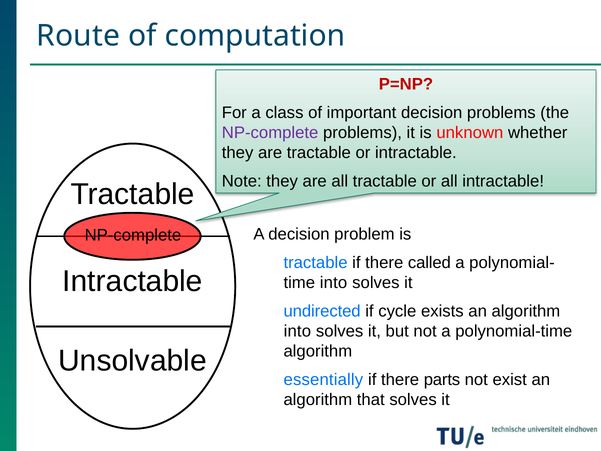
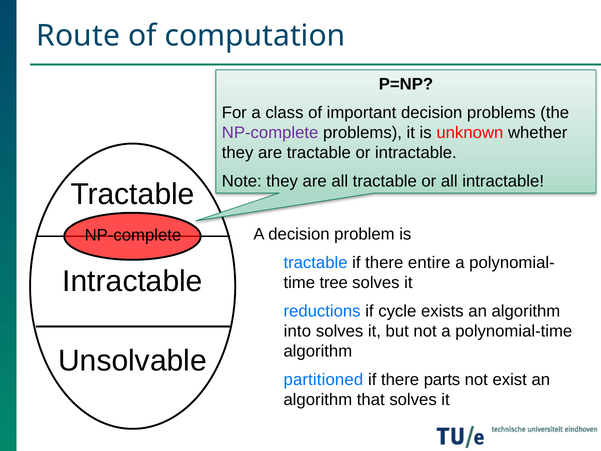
P=NP colour: red -> black
called: called -> entire
into at (334, 282): into -> tree
undirected: undirected -> reductions
essentially: essentially -> partitioned
